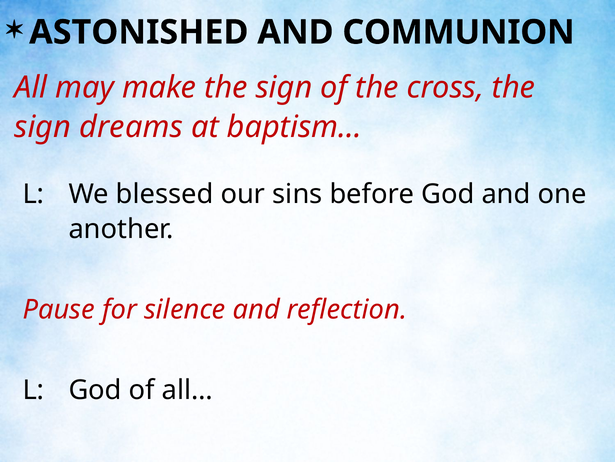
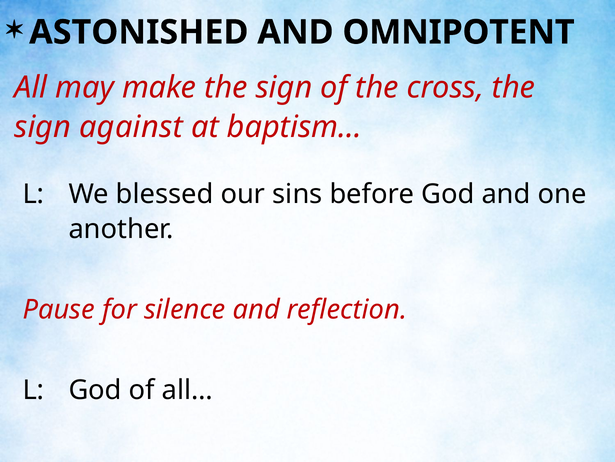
COMMUNION: COMMUNION -> OMNIPOTENT
dreams: dreams -> against
